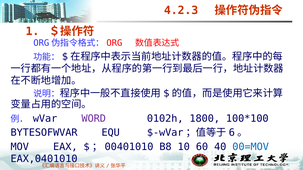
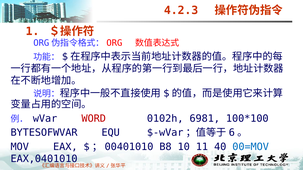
WORD colour: purple -> red
1800: 1800 -> 6981
60: 60 -> 11
